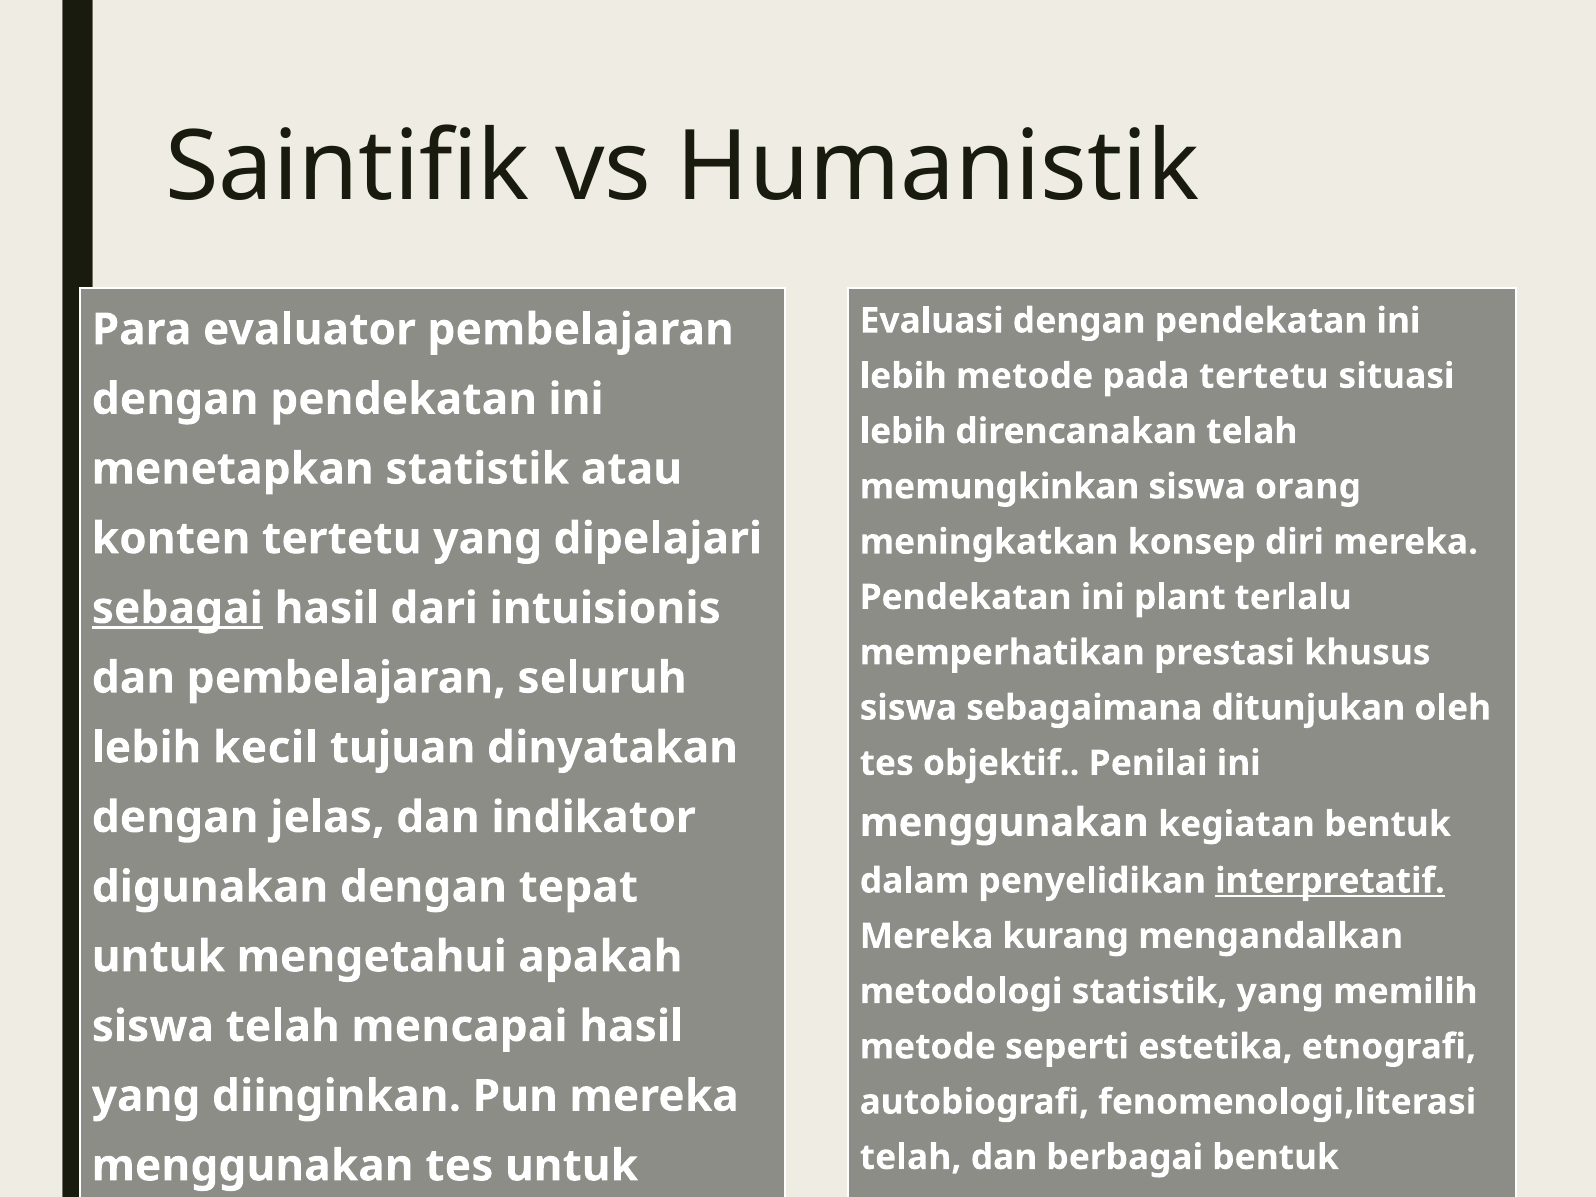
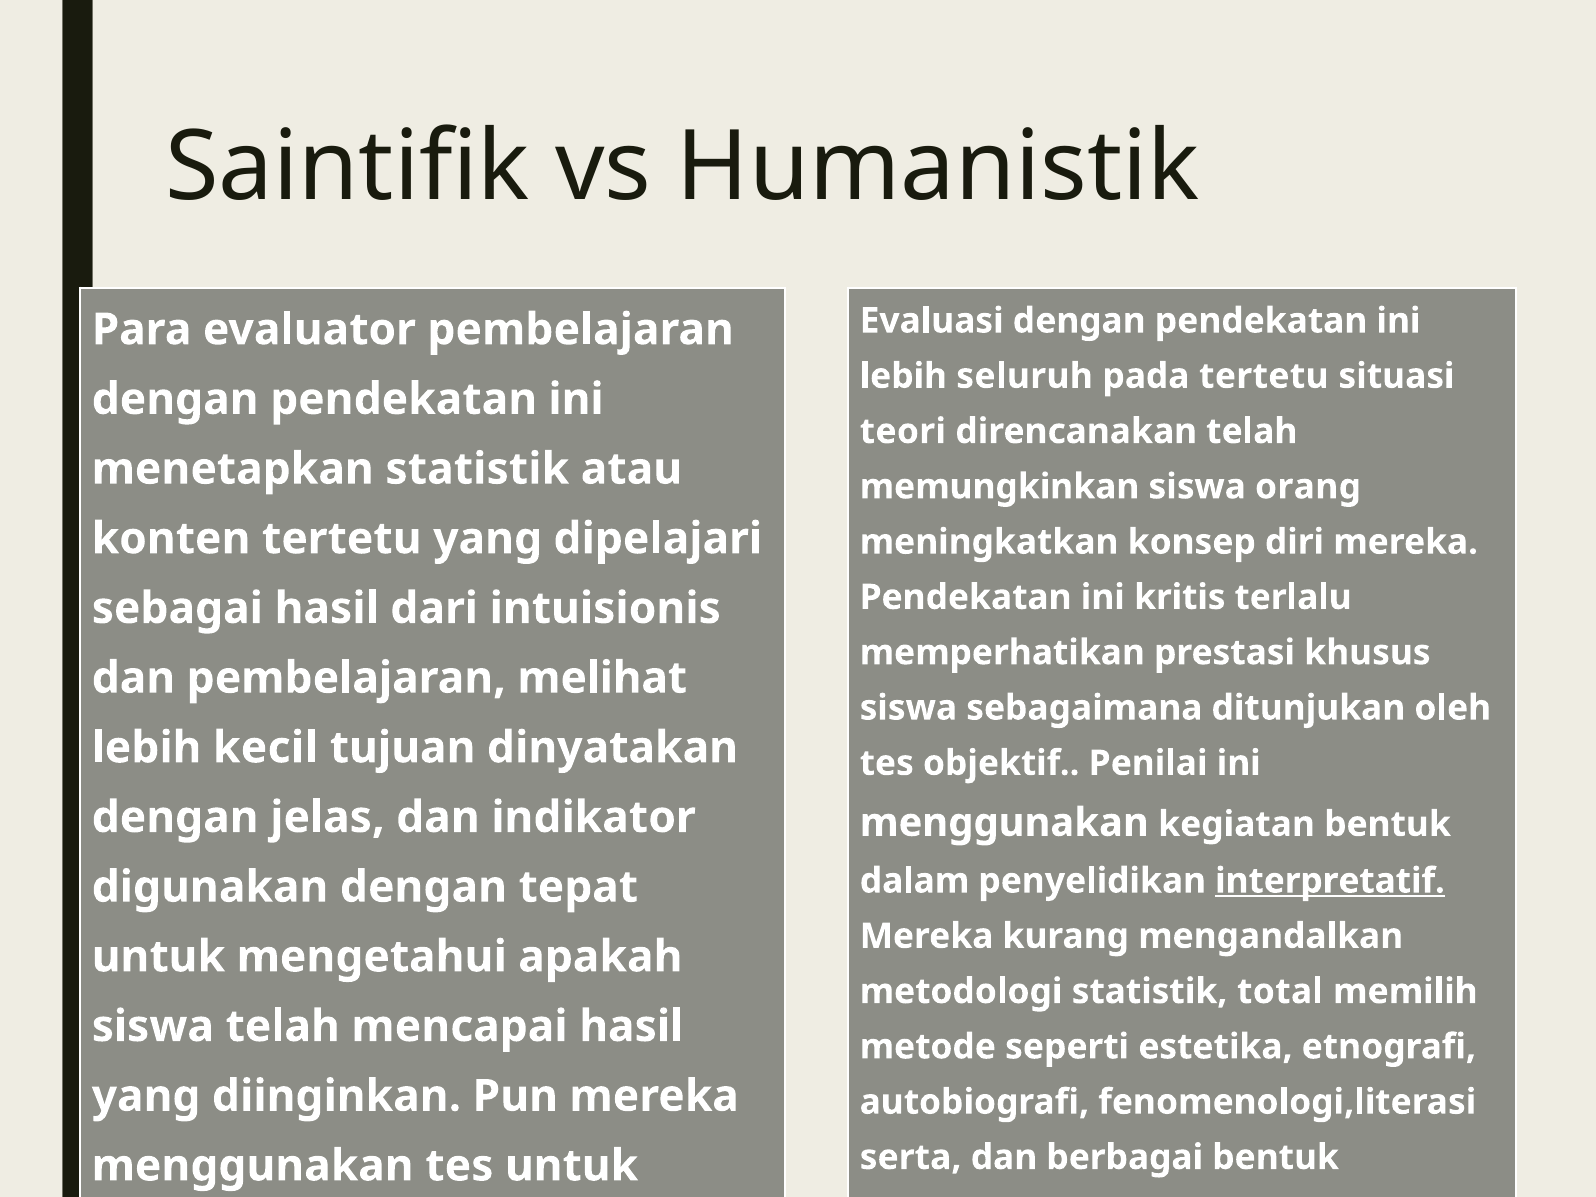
lebih metode: metode -> seluruh
lebih at (903, 431): lebih -> teori
plant: plant -> kritis
sebagai underline: present -> none
seluruh: seluruh -> melihat
statistik yang: yang -> total
telah at (911, 1157): telah -> serta
